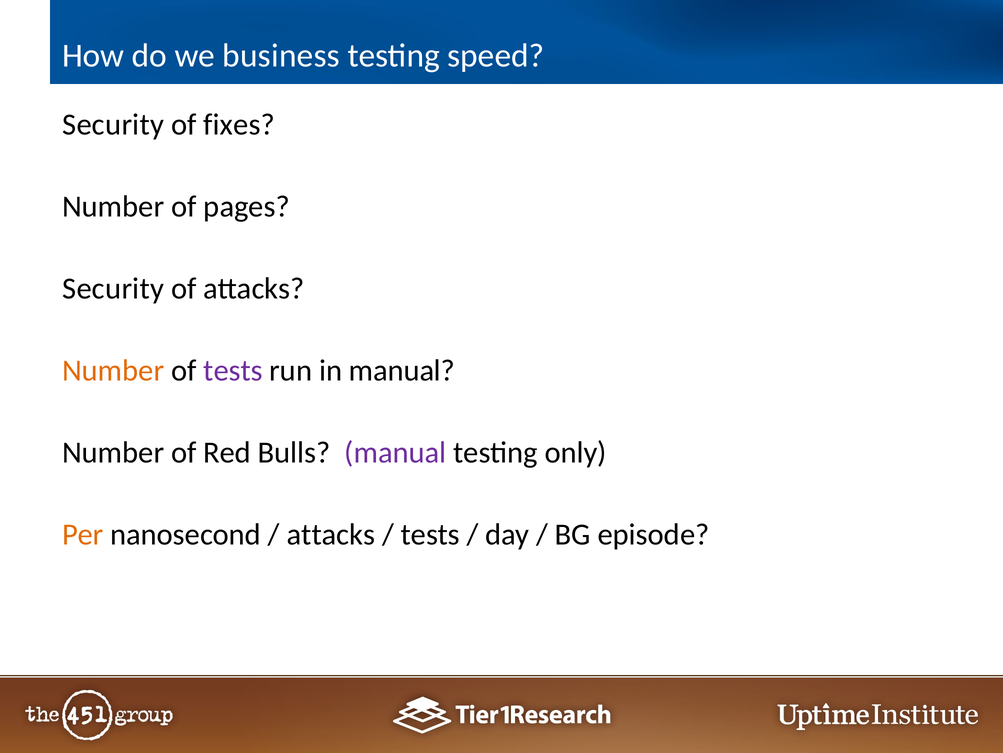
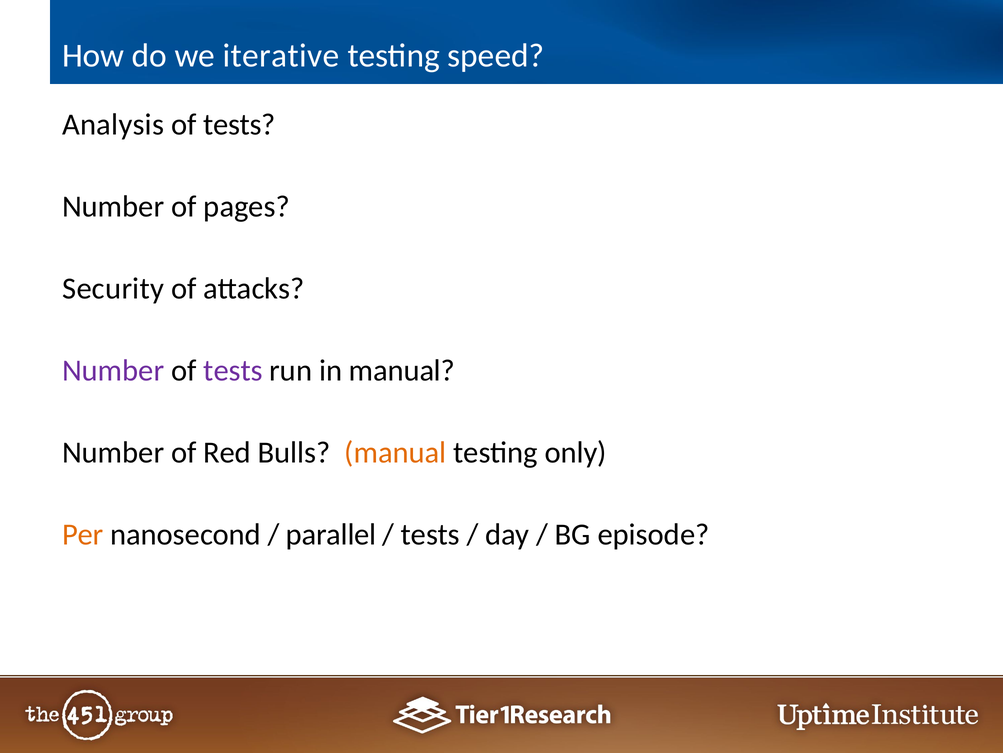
business: business -> iterative
Security at (113, 124): Security -> Analysis
fixes at (239, 124): fixes -> tests
Number at (113, 370) colour: orange -> purple
manual at (395, 452) colour: purple -> orange
attacks at (331, 534): attacks -> parallel
